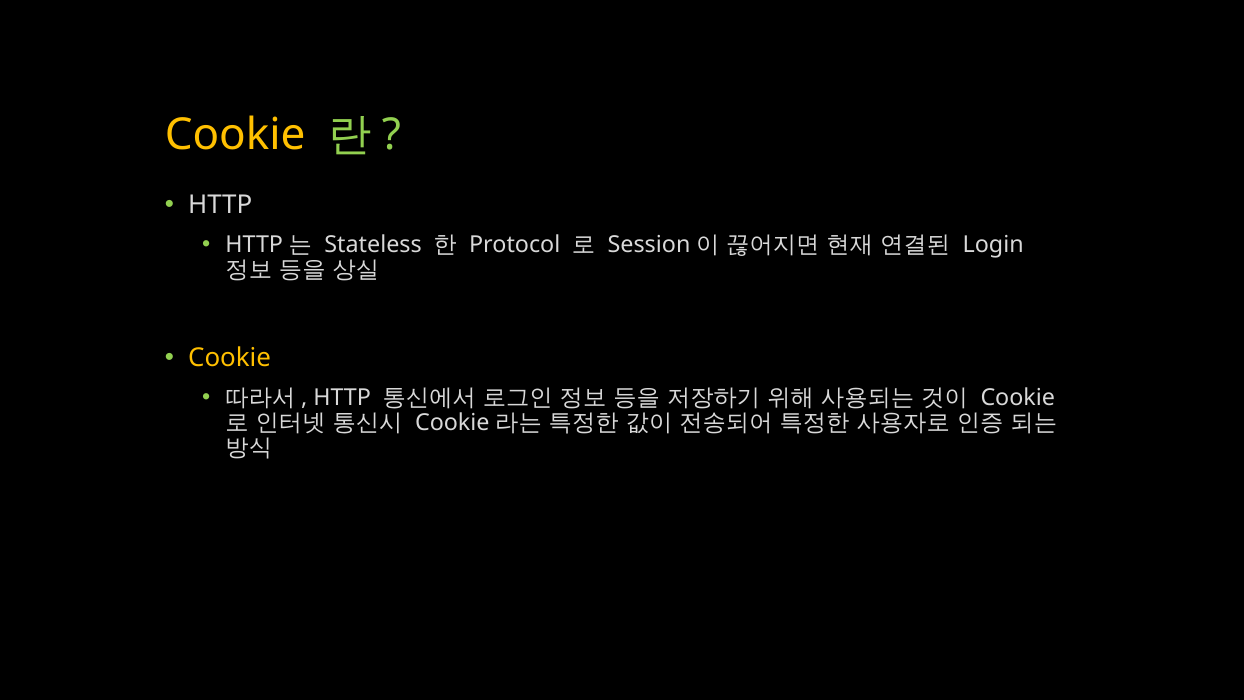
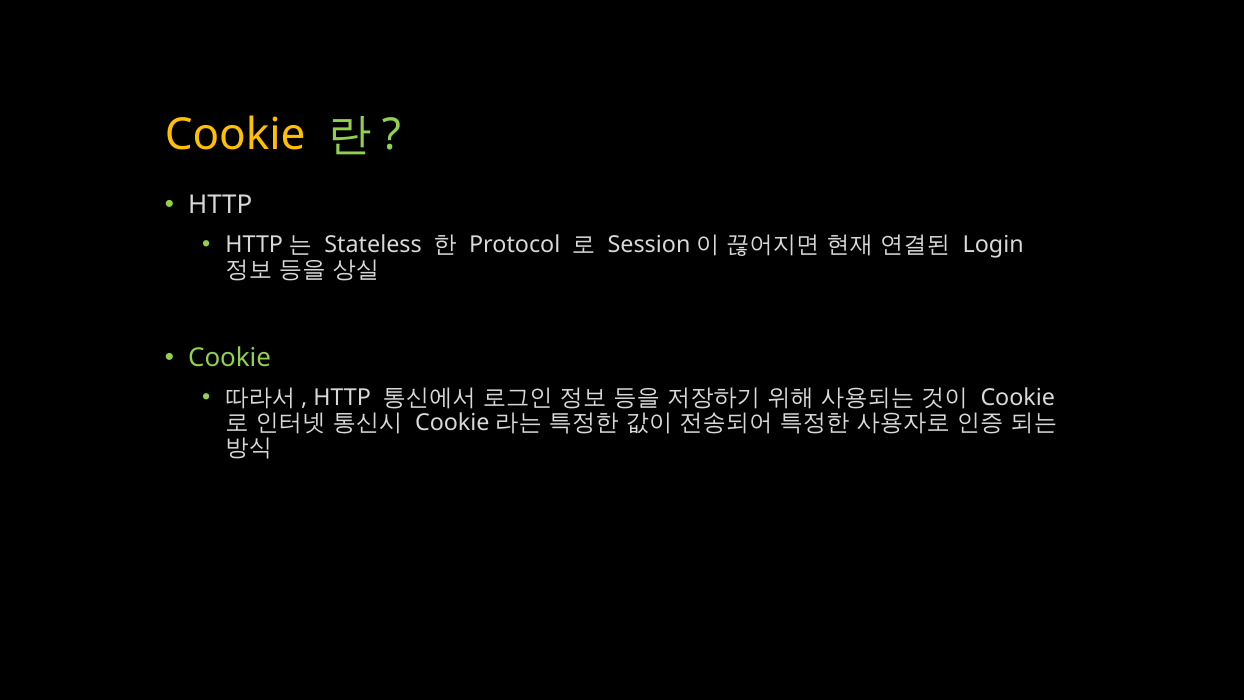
Cookie at (230, 358) colour: yellow -> light green
